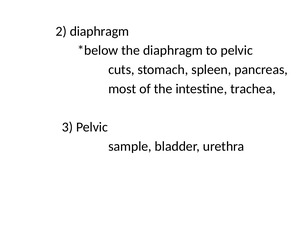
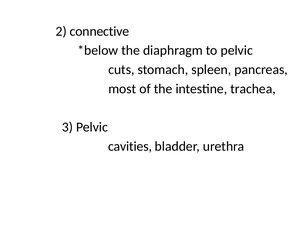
2 diaphragm: diaphragm -> connective
sample: sample -> cavities
